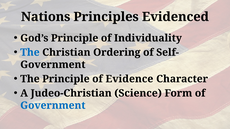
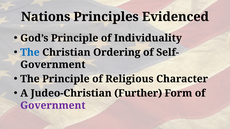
Evidence: Evidence -> Religious
Science: Science -> Further
Government at (53, 106) colour: blue -> purple
